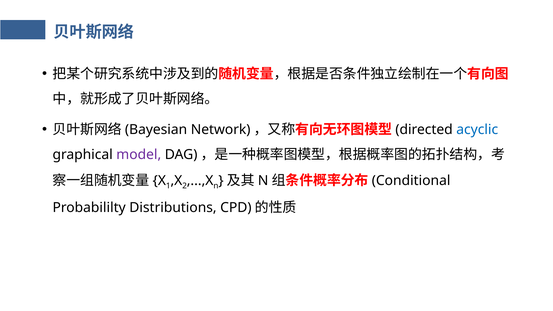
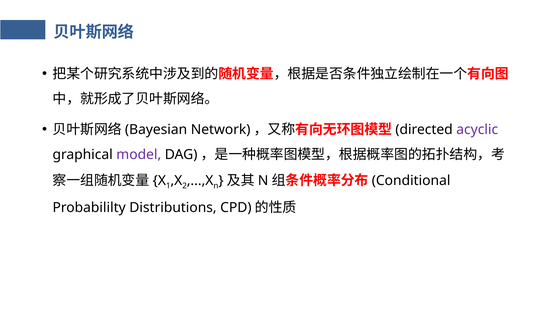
acyclic colour: blue -> purple
